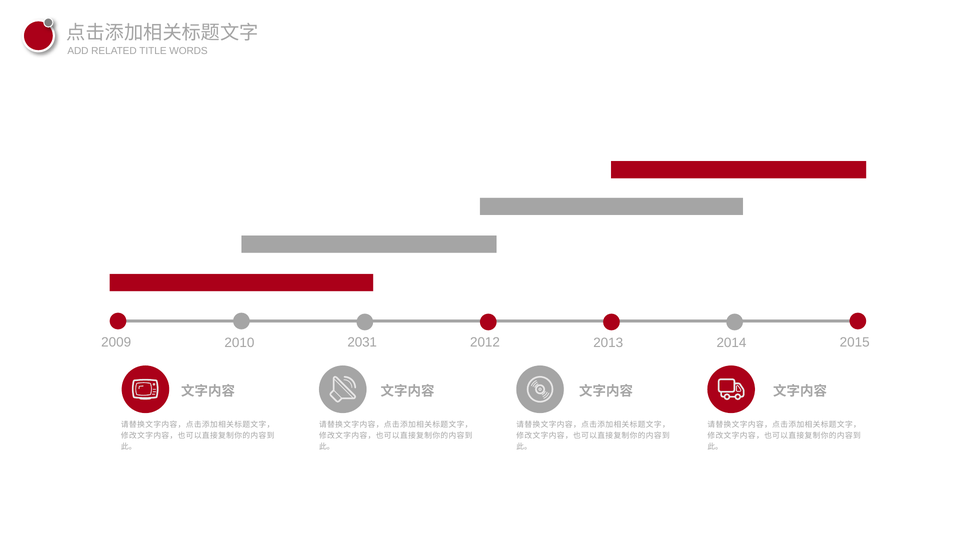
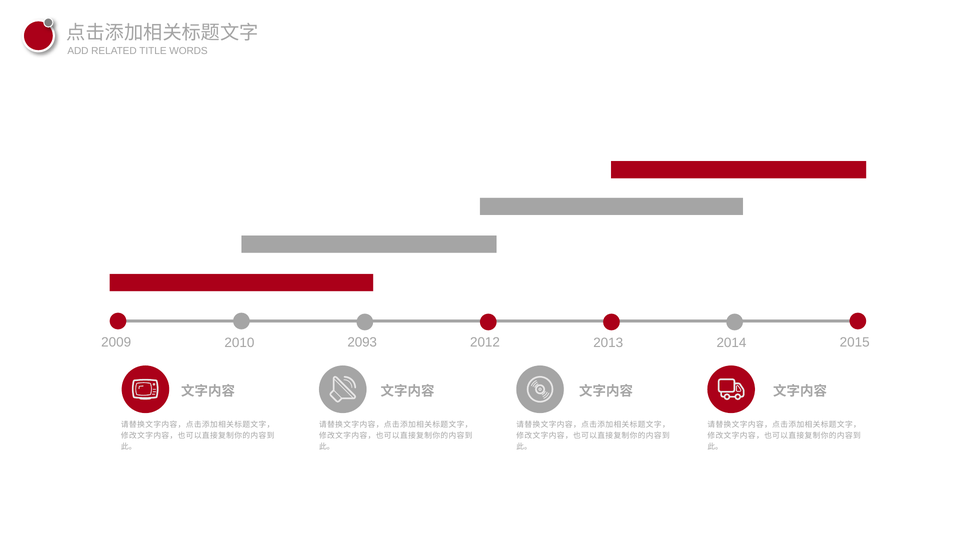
2031: 2031 -> 2093
